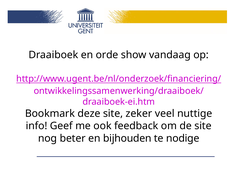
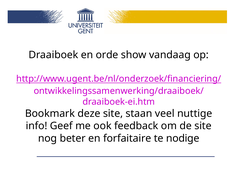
zeker: zeker -> staan
bijhouden: bijhouden -> forfaitaire
